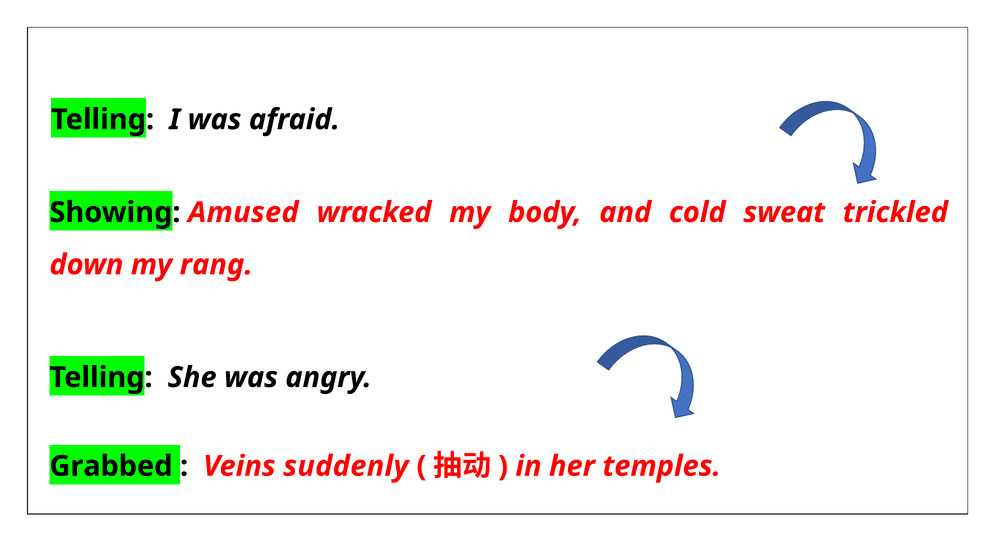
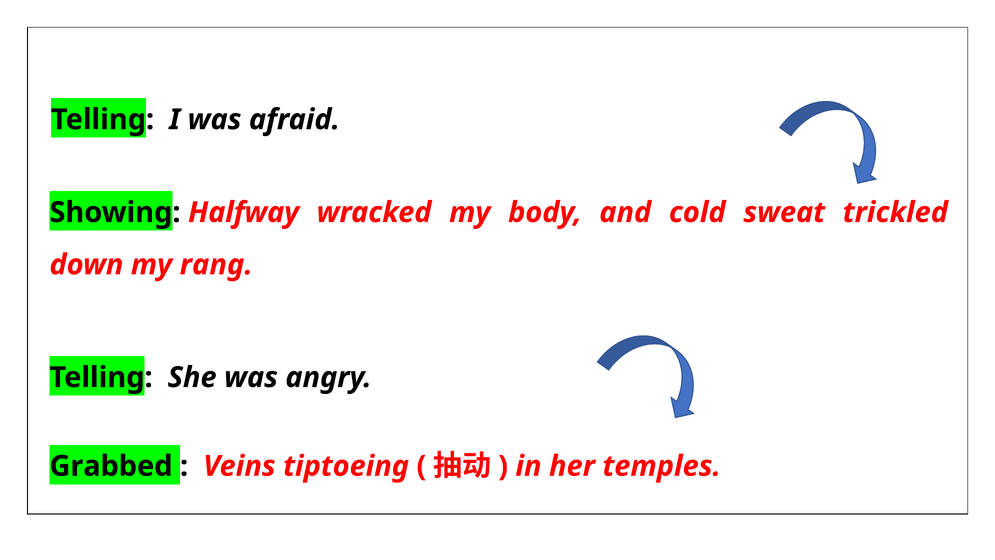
Amused: Amused -> Halfway
suddenly: suddenly -> tiptoeing
